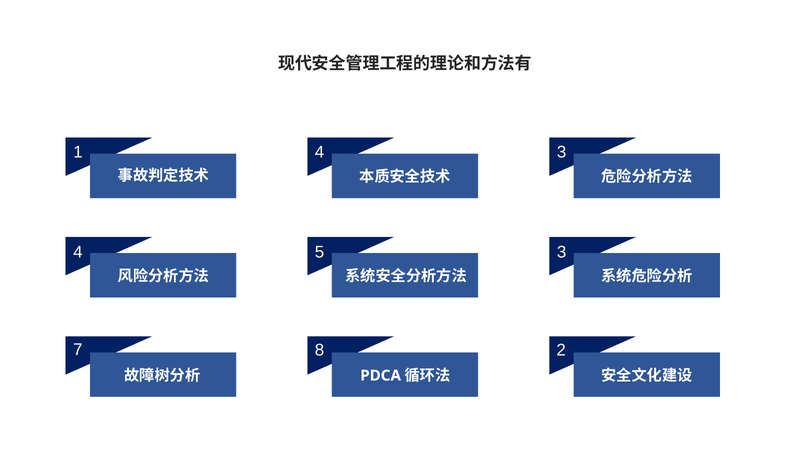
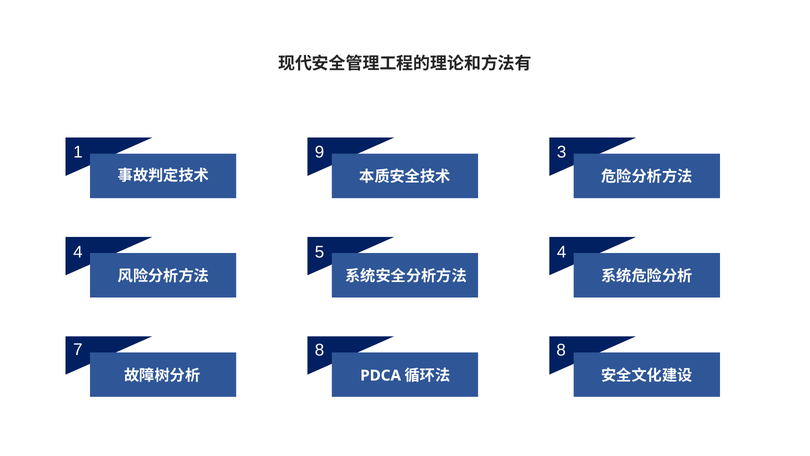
1 4: 4 -> 9
5 3: 3 -> 4
8 2: 2 -> 8
